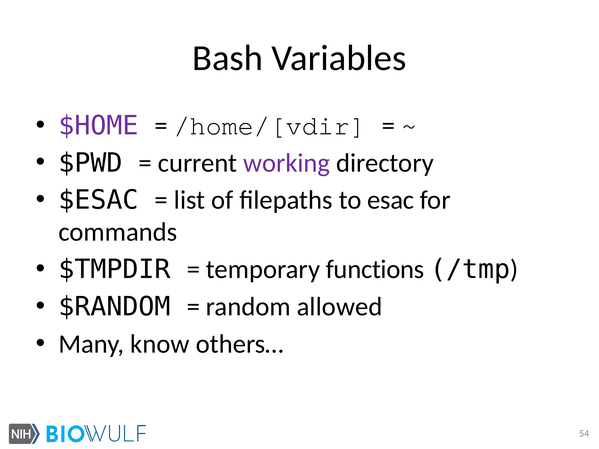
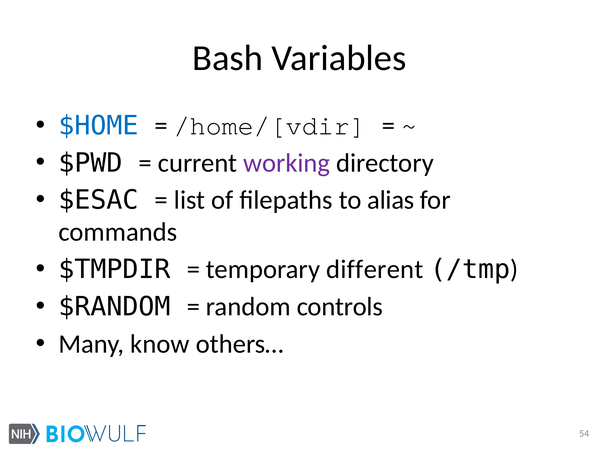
$HOME colour: purple -> blue
esac: esac -> alias
functions: functions -> different
allowed: allowed -> controls
